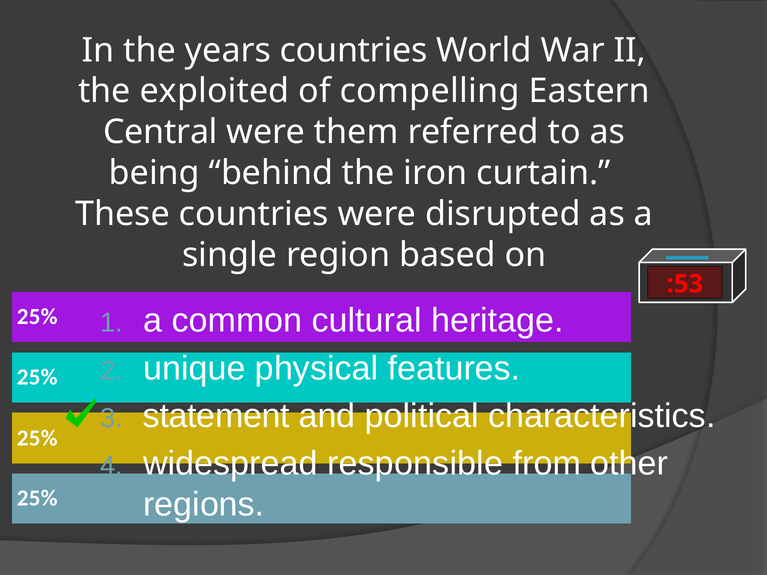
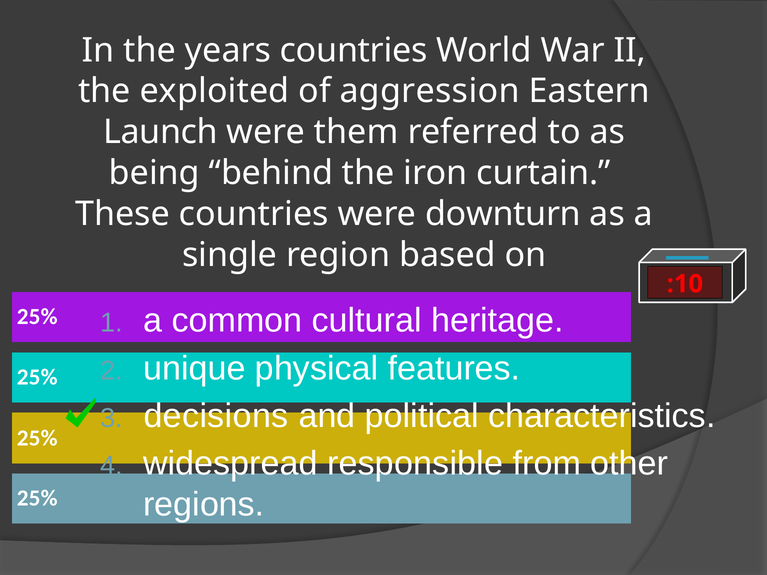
compelling: compelling -> aggression
Central: Central -> Launch
disrupted: disrupted -> downturn
:53: :53 -> :10
statement: statement -> decisions
